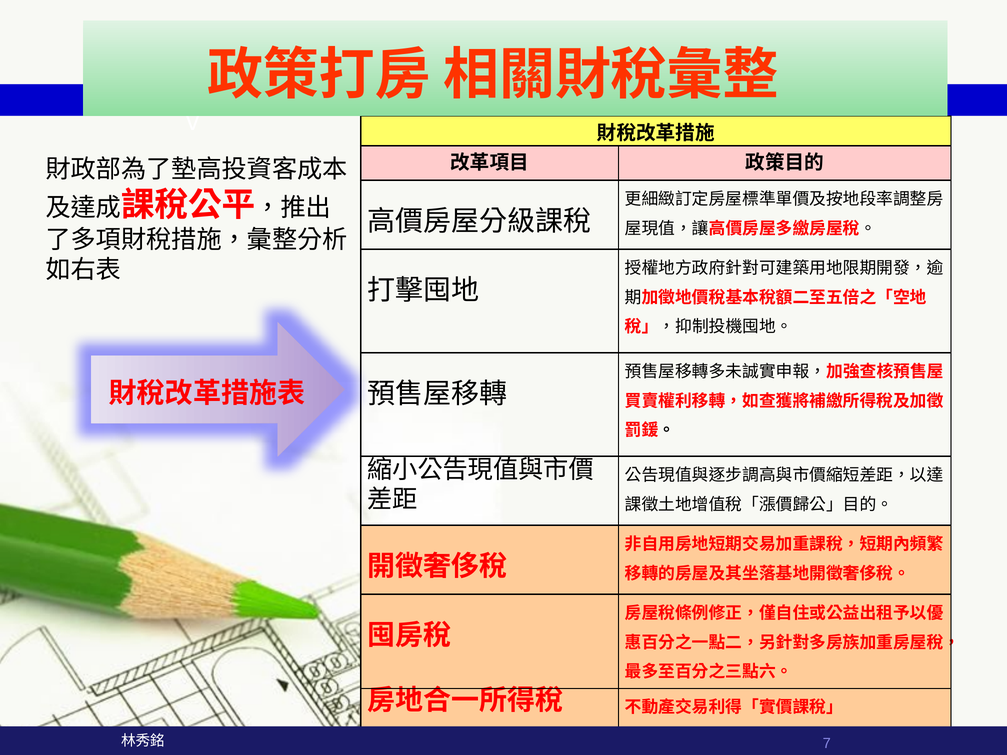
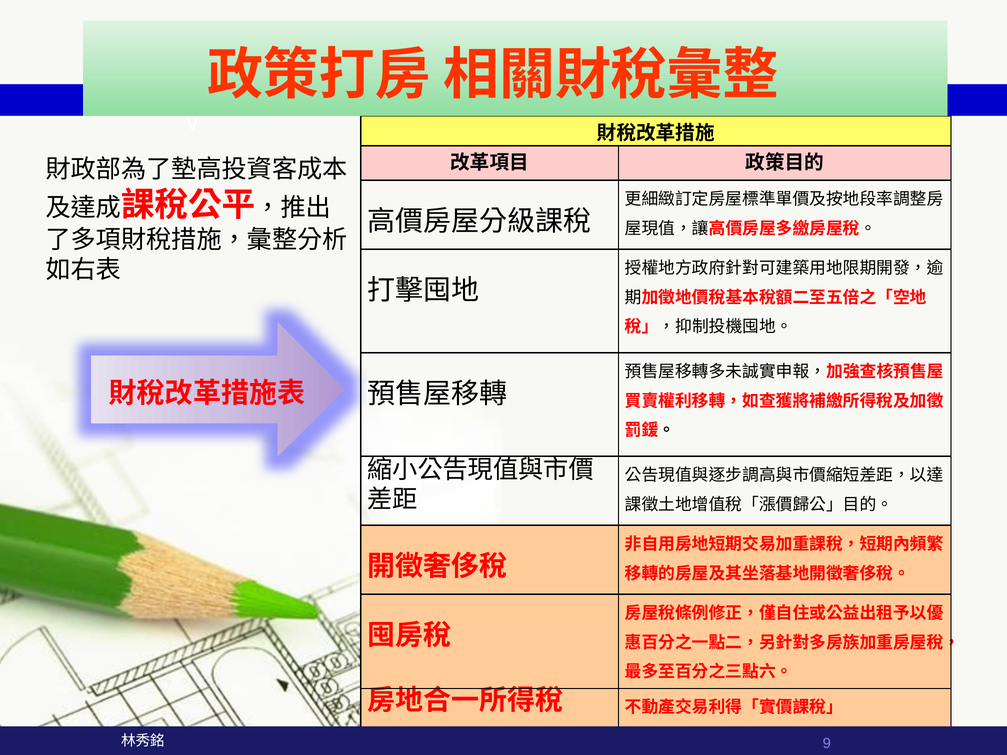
7: 7 -> 9
